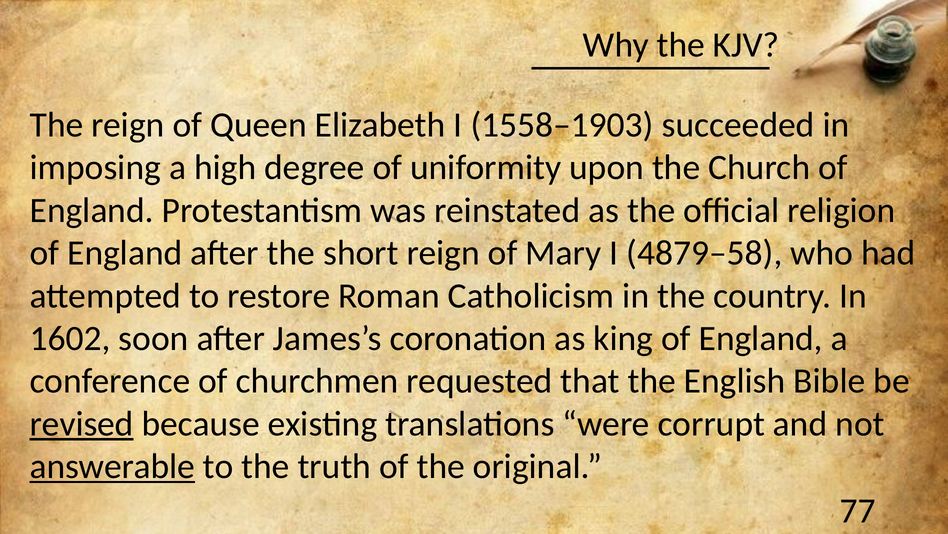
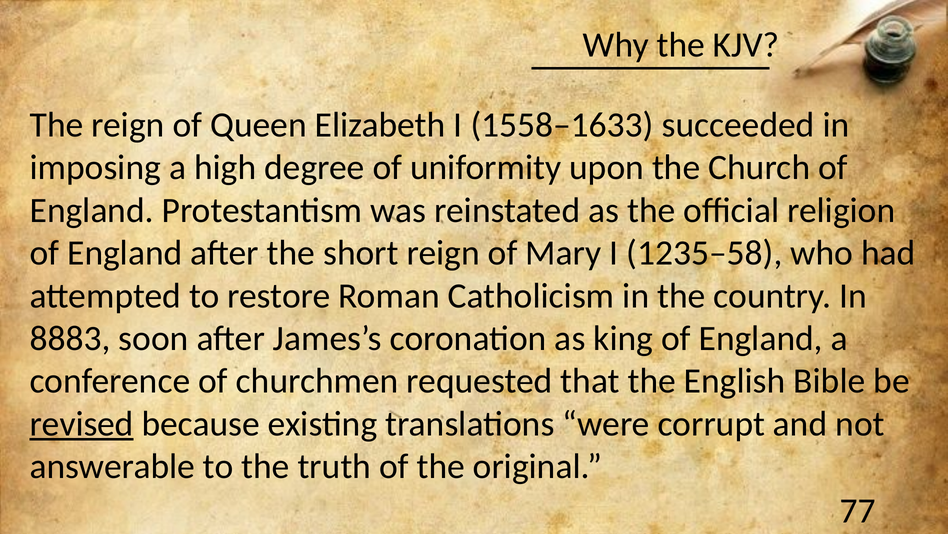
1558–1903: 1558–1903 -> 1558–1633
4879–58: 4879–58 -> 1235–58
1602: 1602 -> 8883
answerable underline: present -> none
